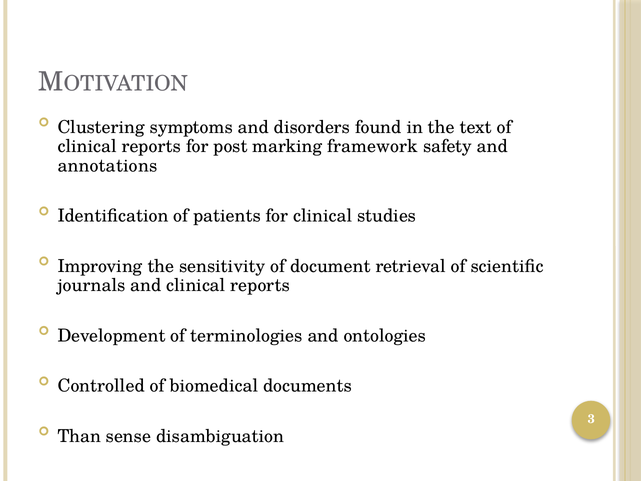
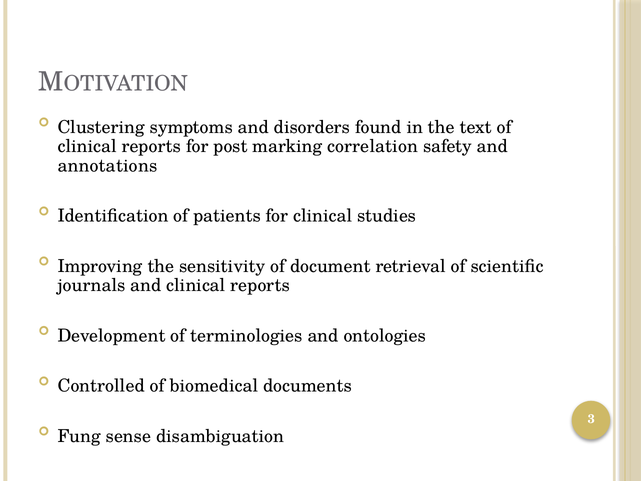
framework: framework -> correlation
Than: Than -> Fung
